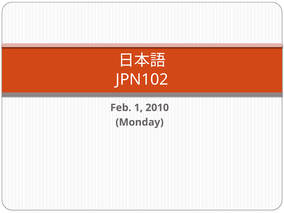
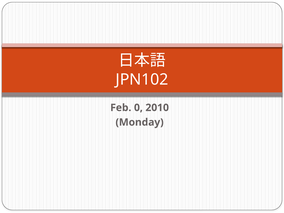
1: 1 -> 0
